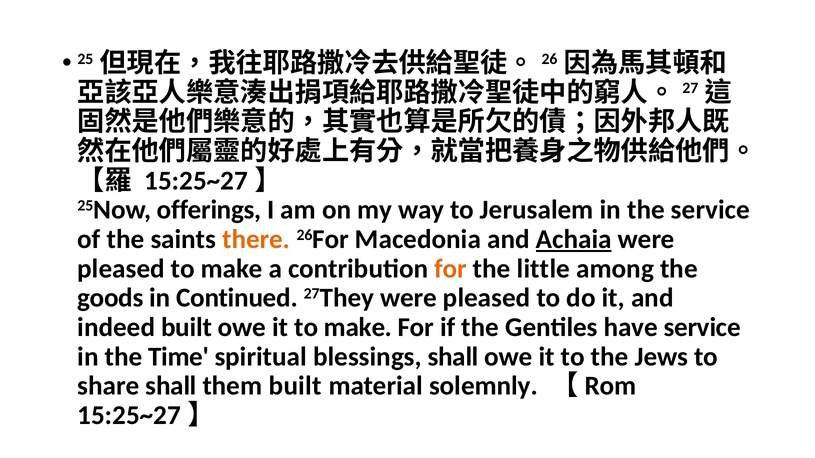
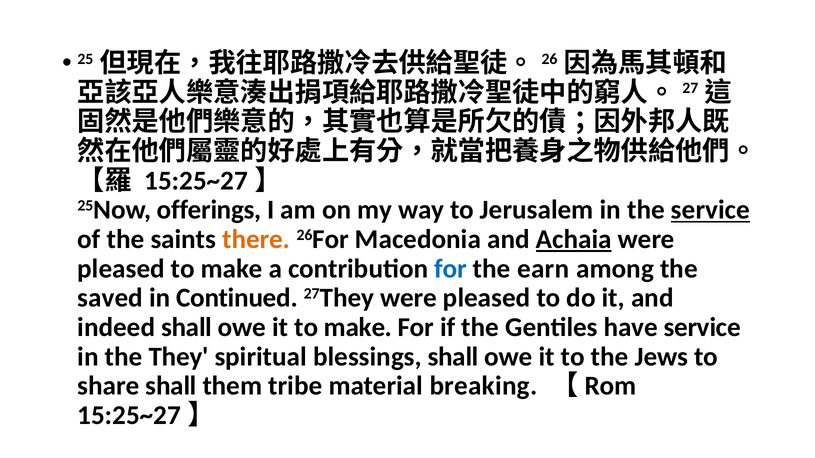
service at (710, 210) underline: none -> present
for at (451, 269) colour: orange -> blue
little: little -> earn
goods: goods -> saved
indeed built: built -> shall
Time: Time -> They
them built: built -> tribe
solemnly: solemnly -> breaking
